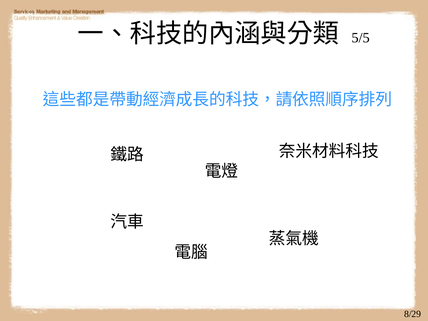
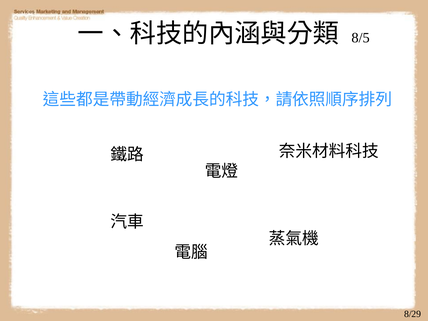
5/5: 5/5 -> 8/5
